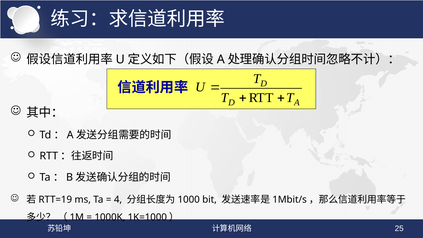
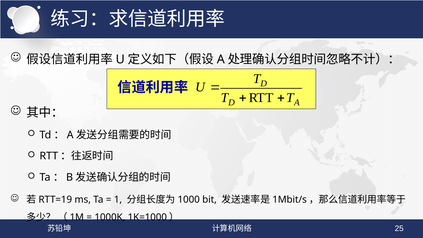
4: 4 -> 1
